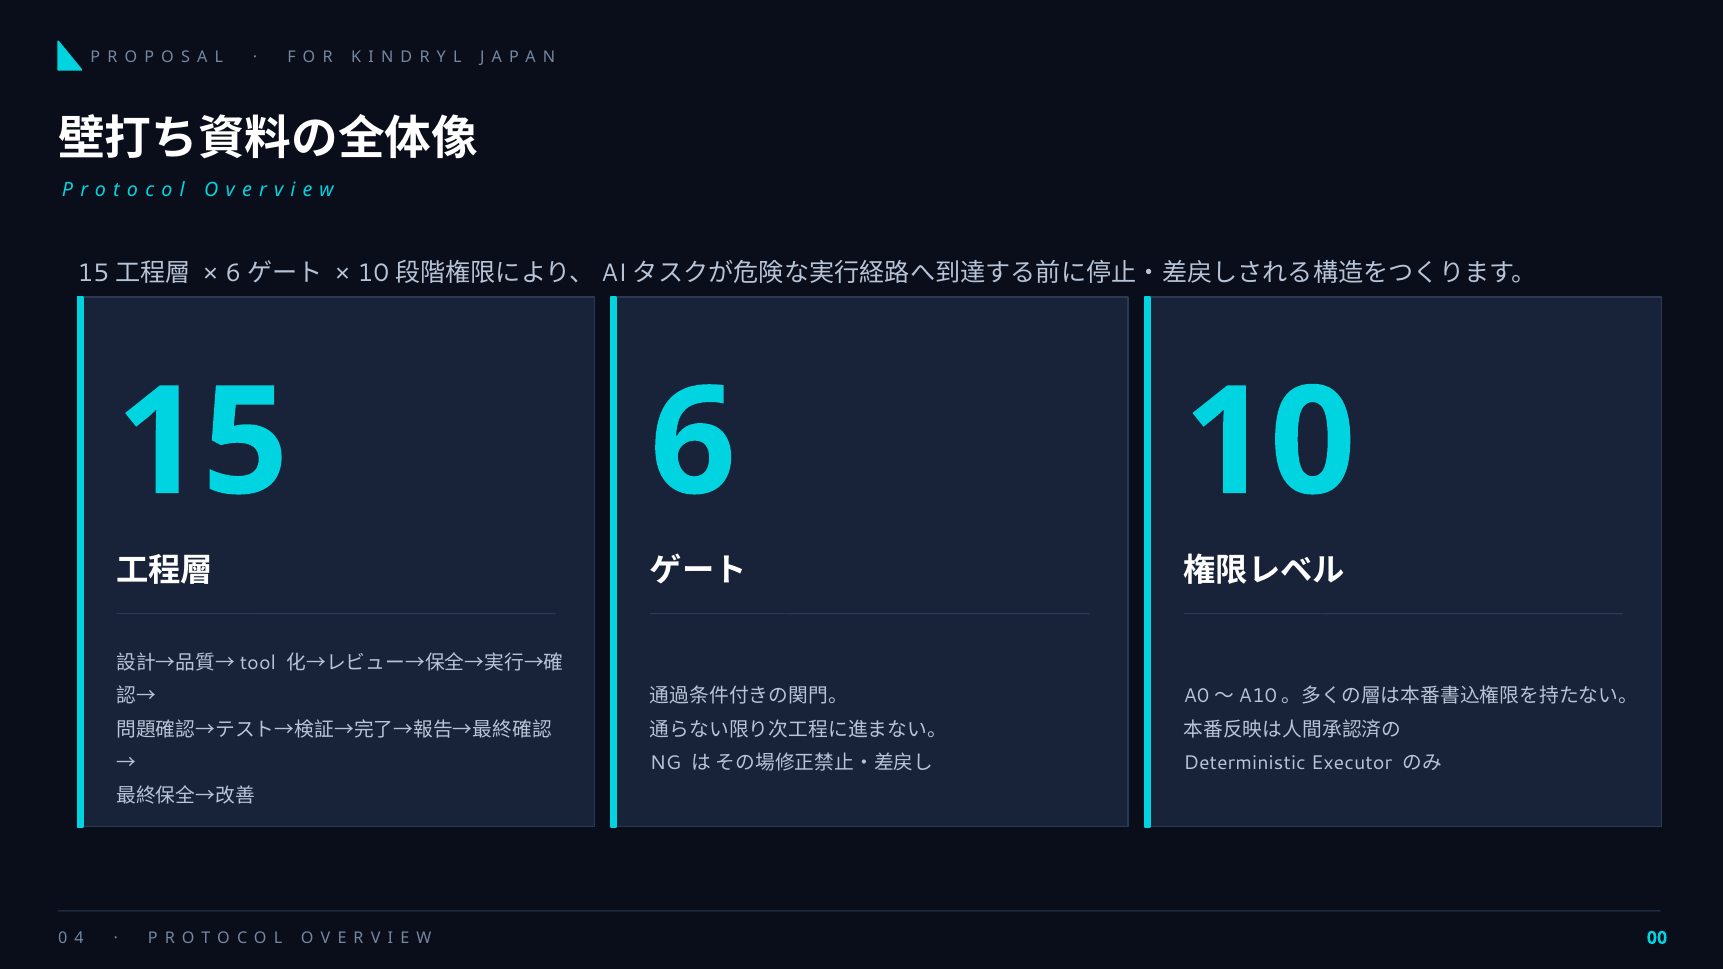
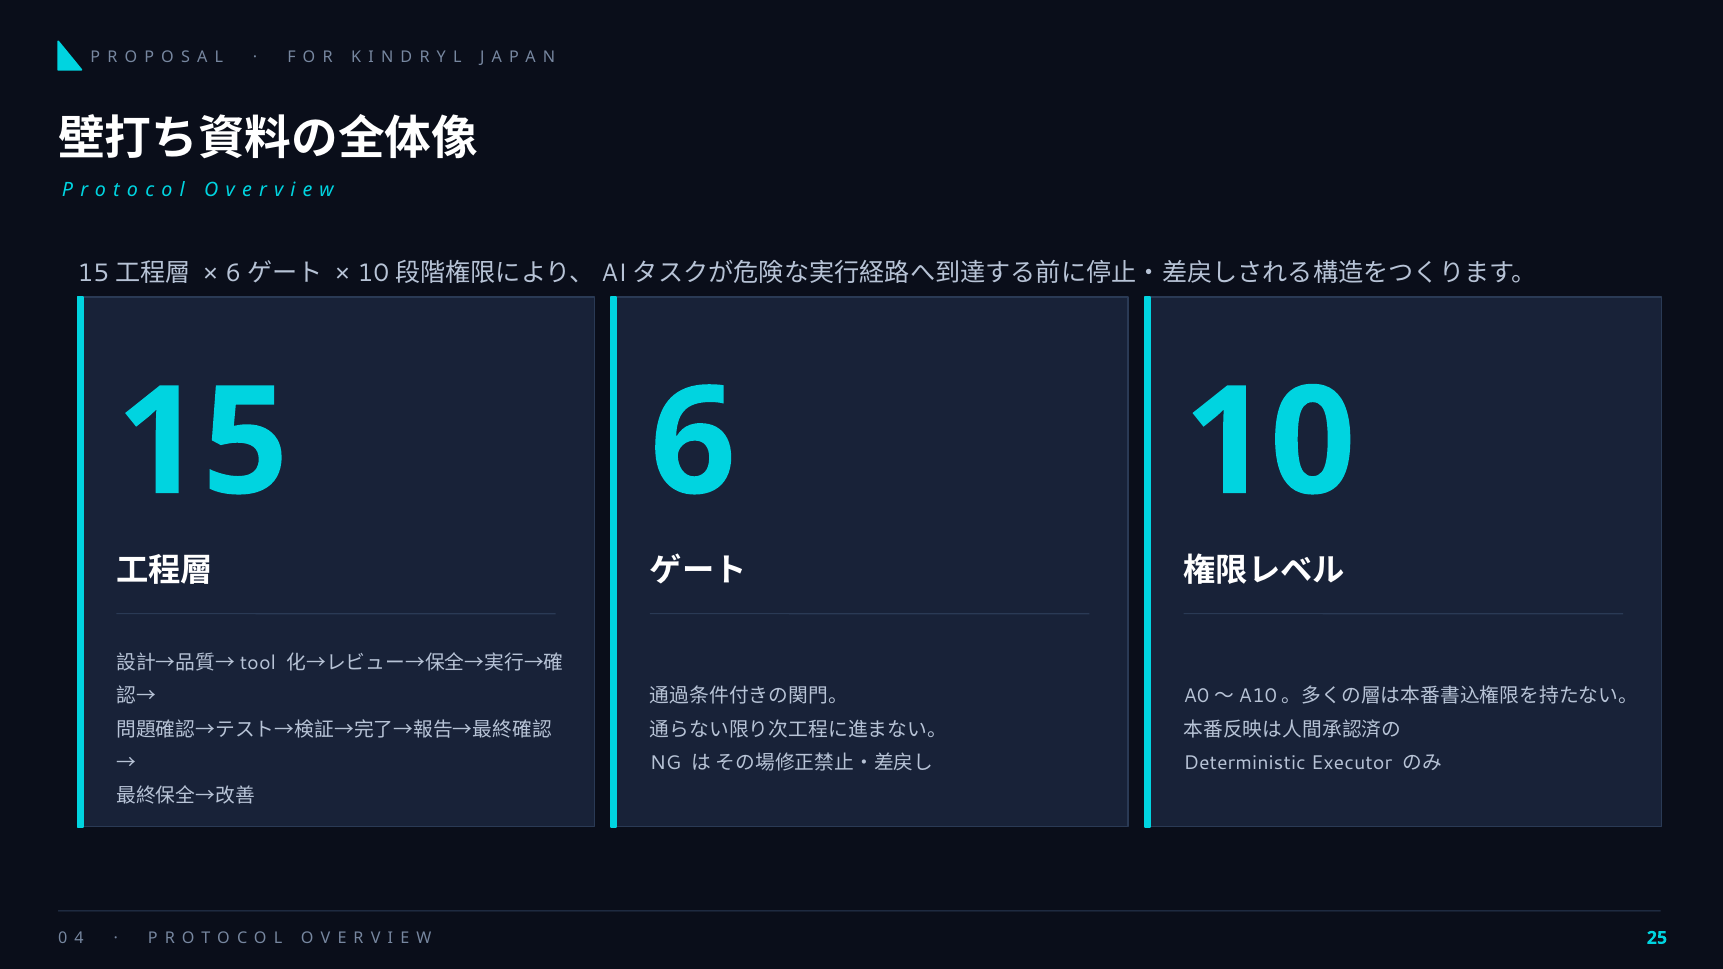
00: 00 -> 25
